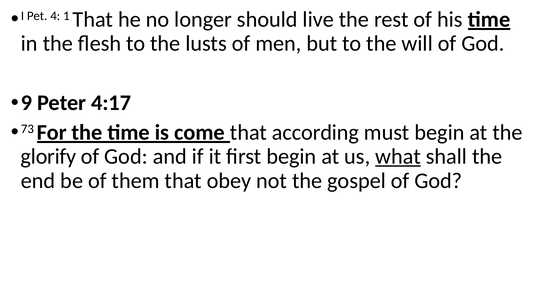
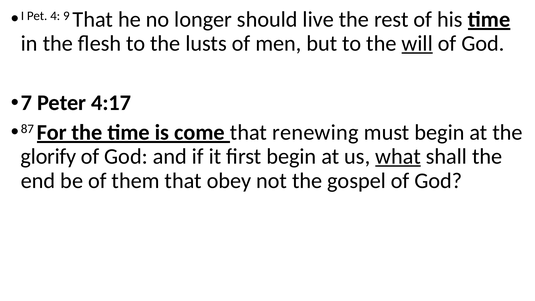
1: 1 -> 9
will underline: none -> present
9: 9 -> 7
73: 73 -> 87
according: according -> renewing
